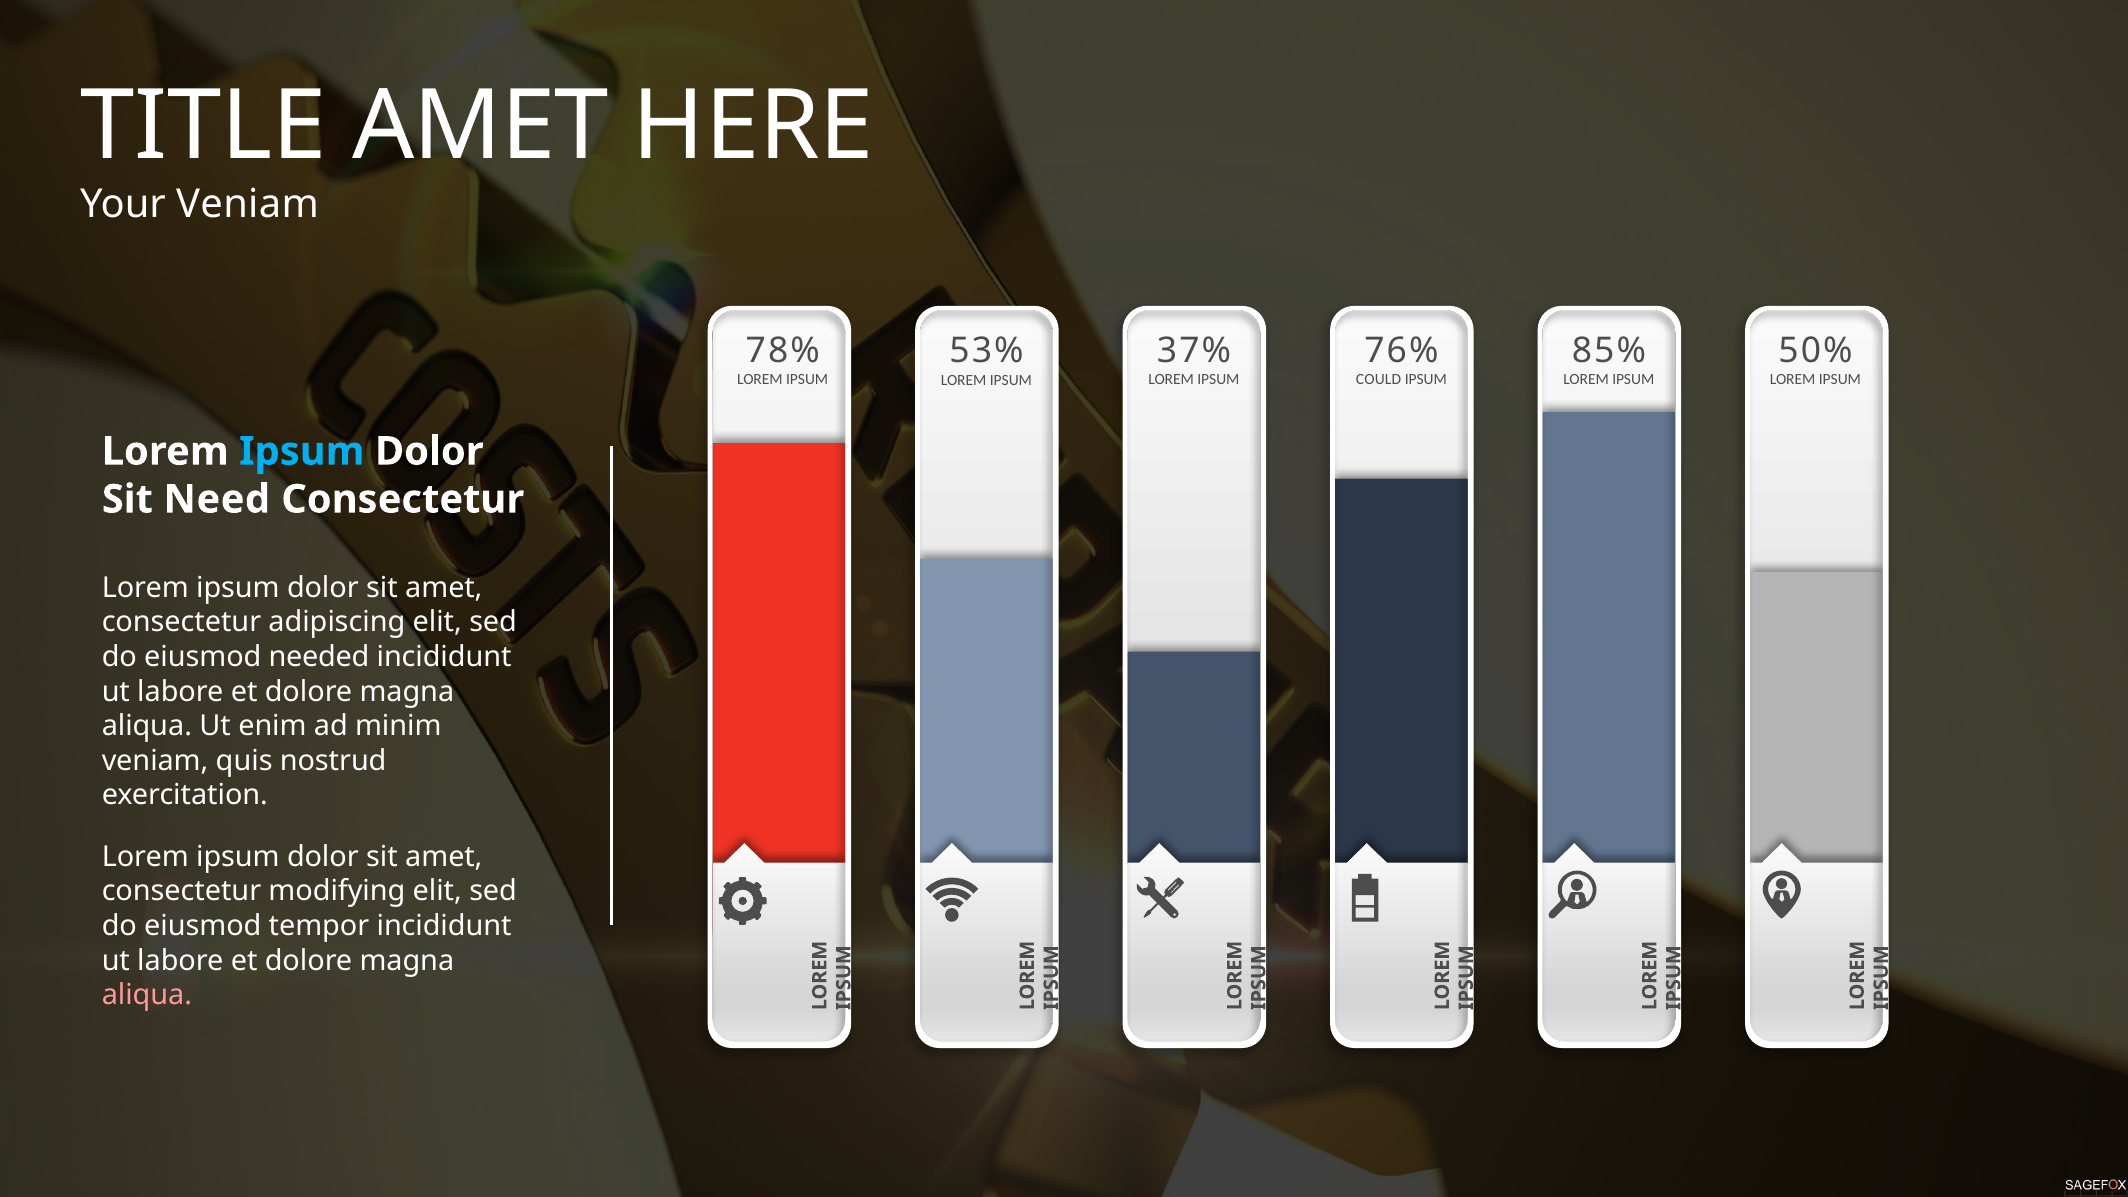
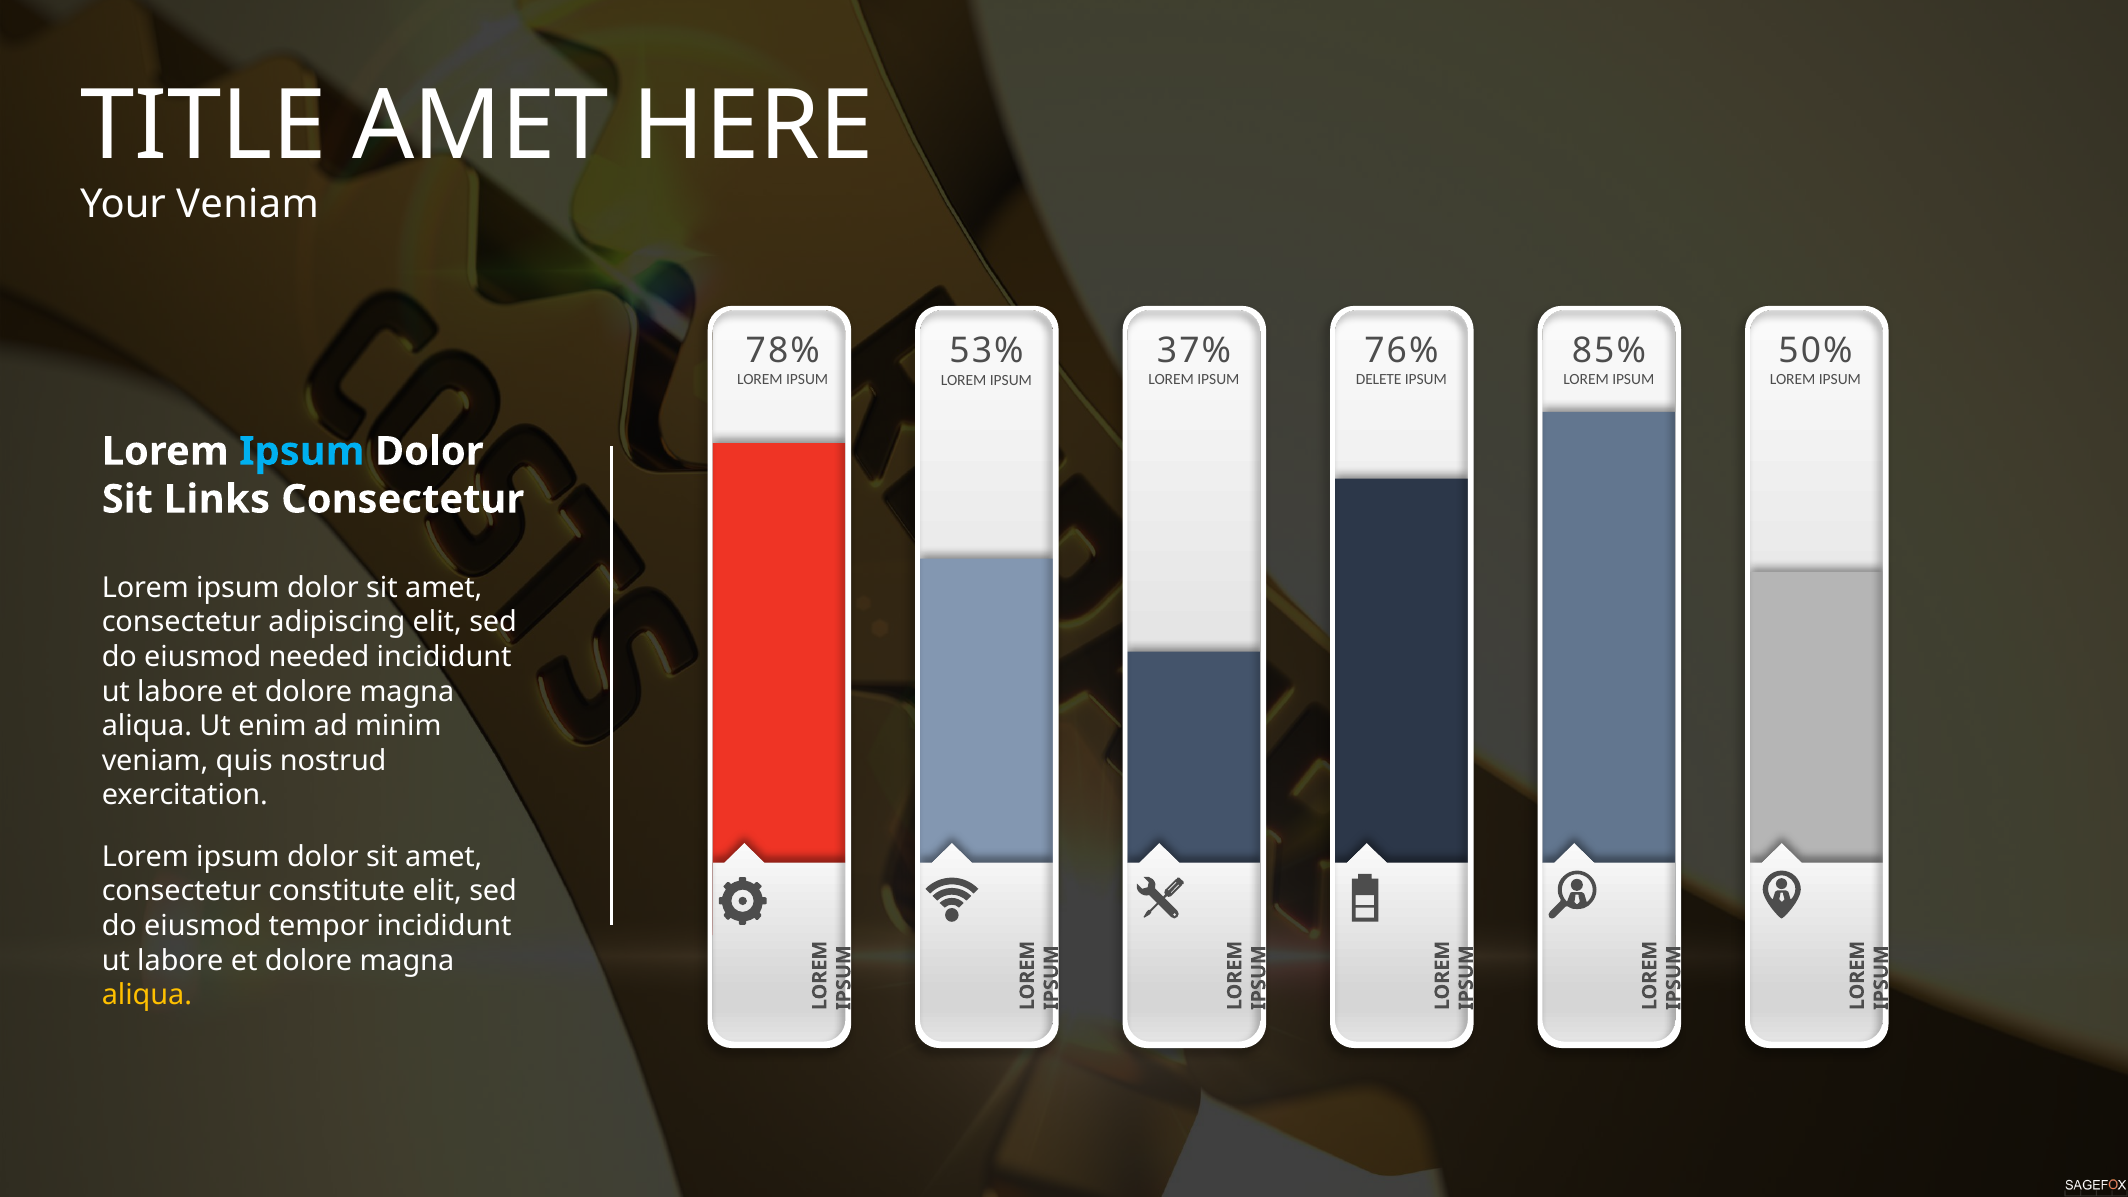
COULD: COULD -> DELETE
Need: Need -> Links
modifying: modifying -> constitute
aliqua at (147, 995) colour: pink -> yellow
